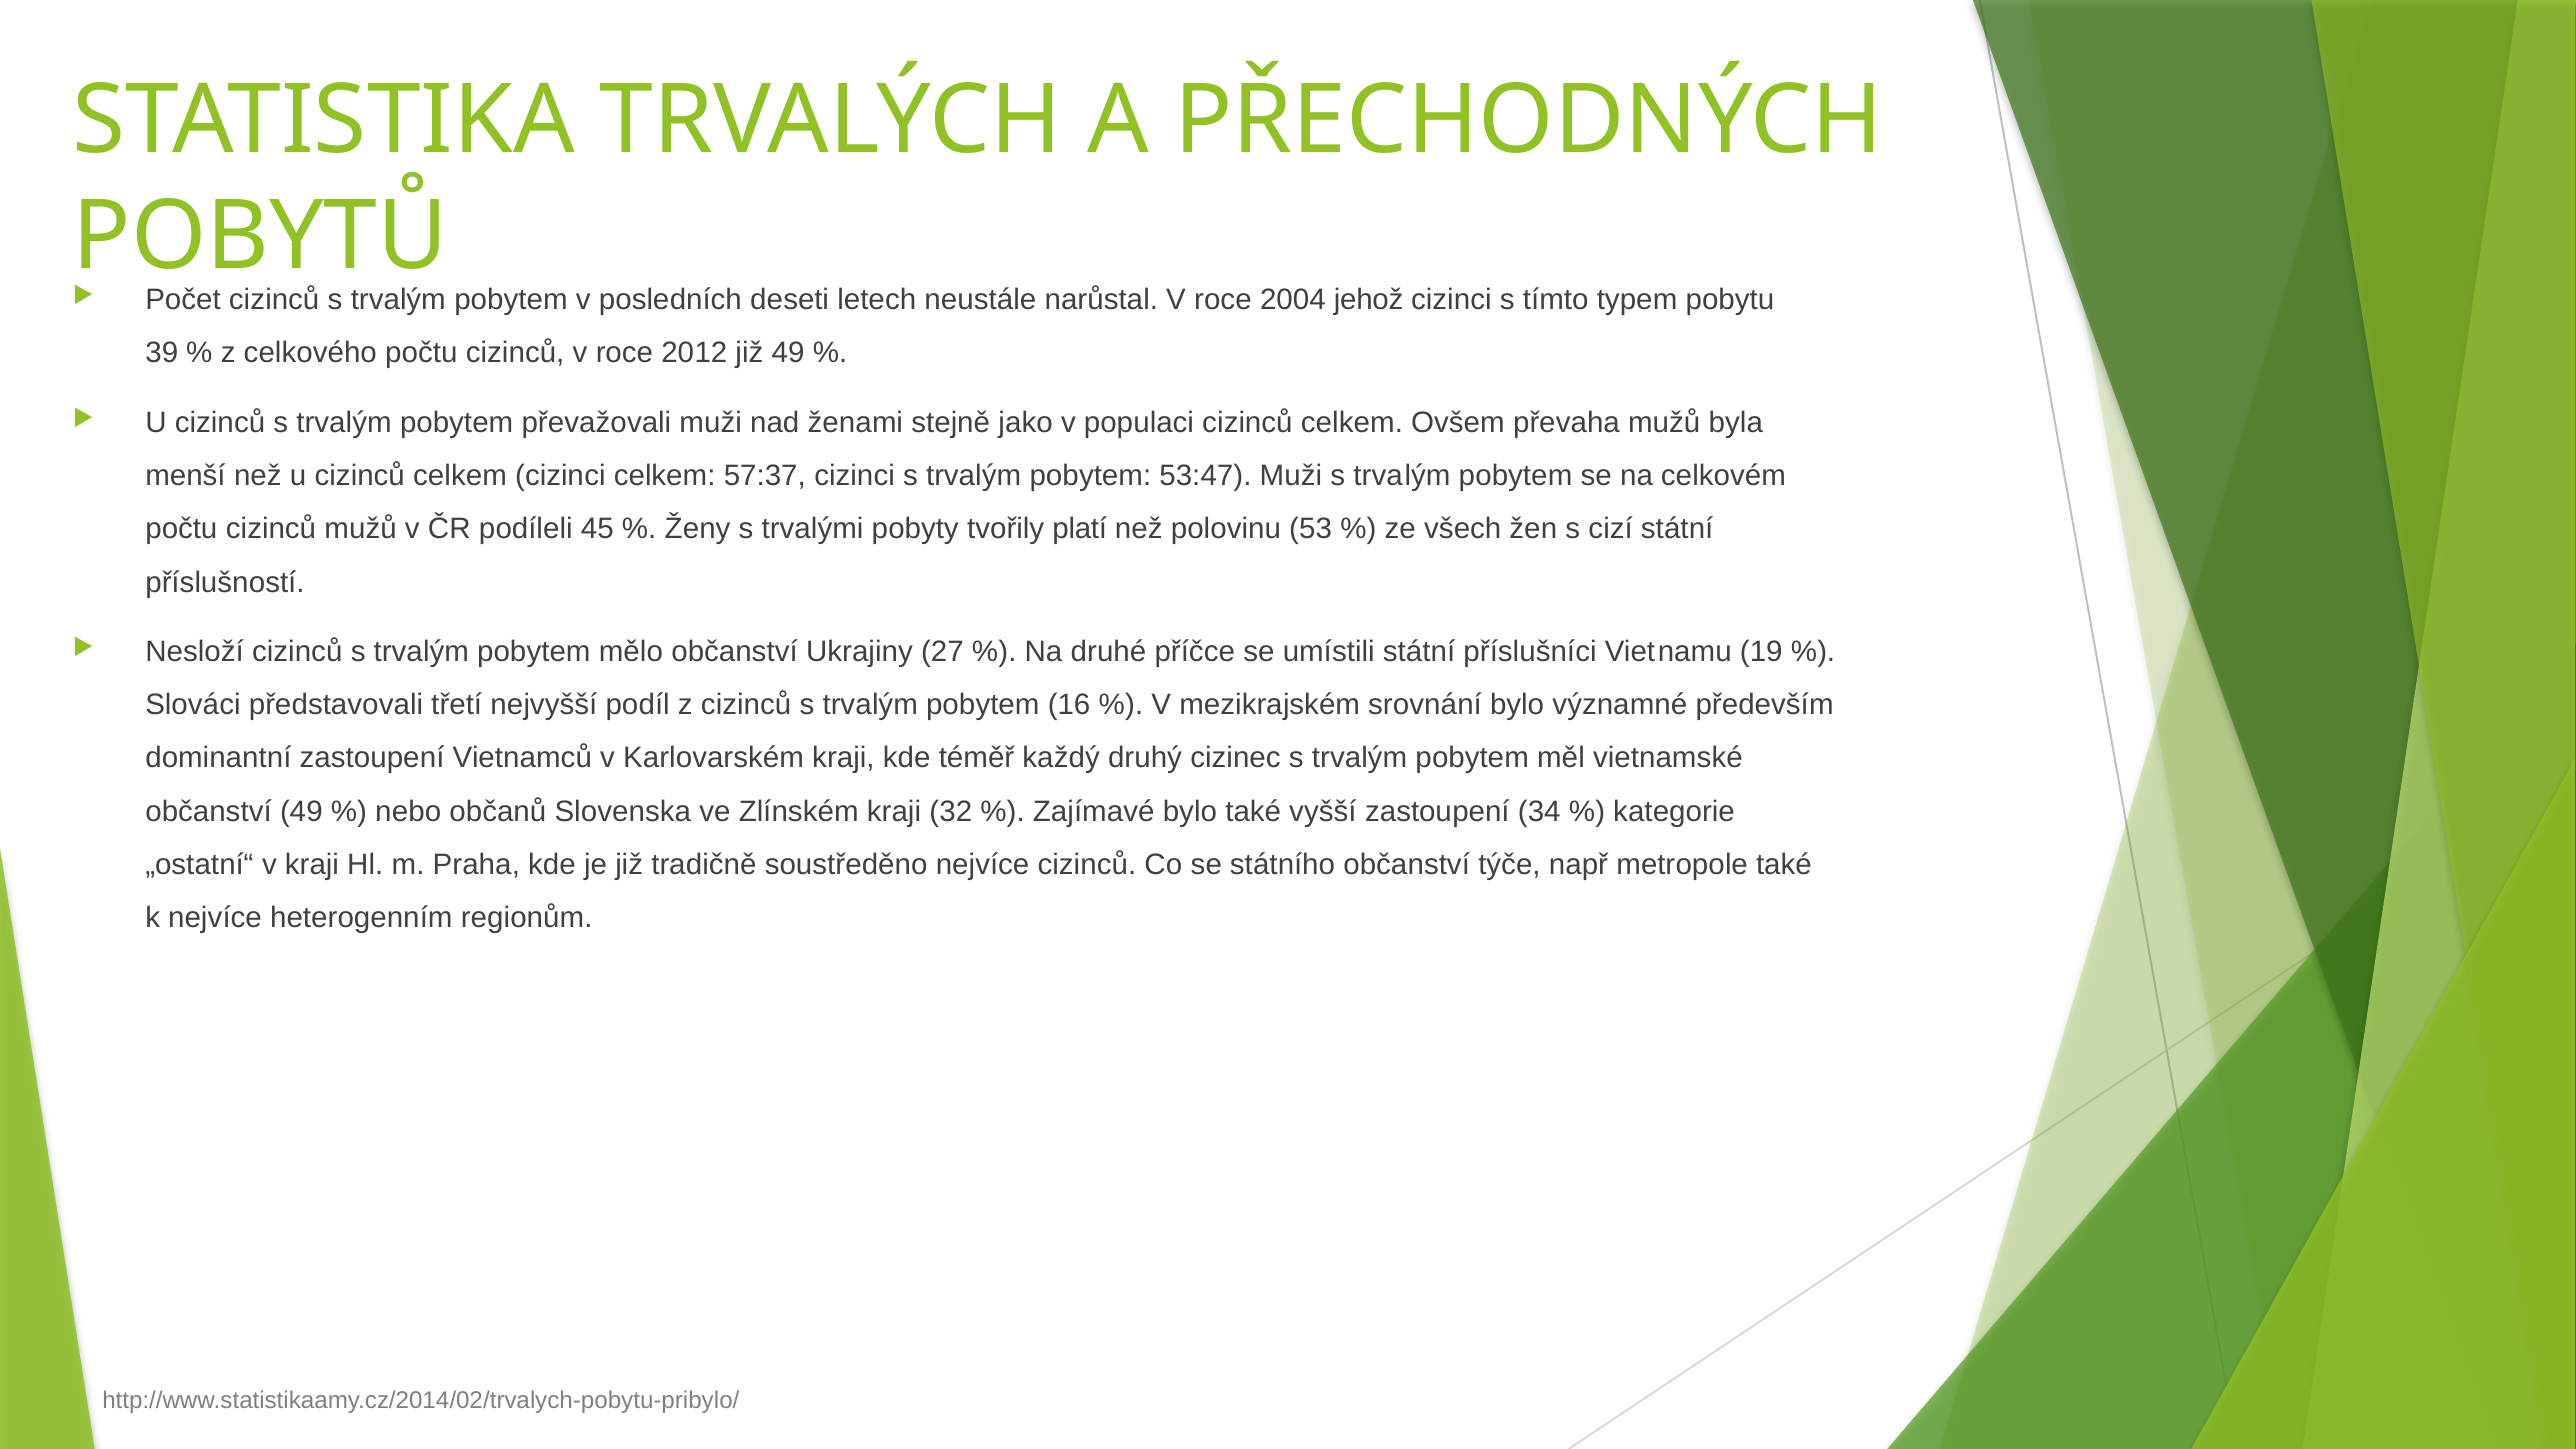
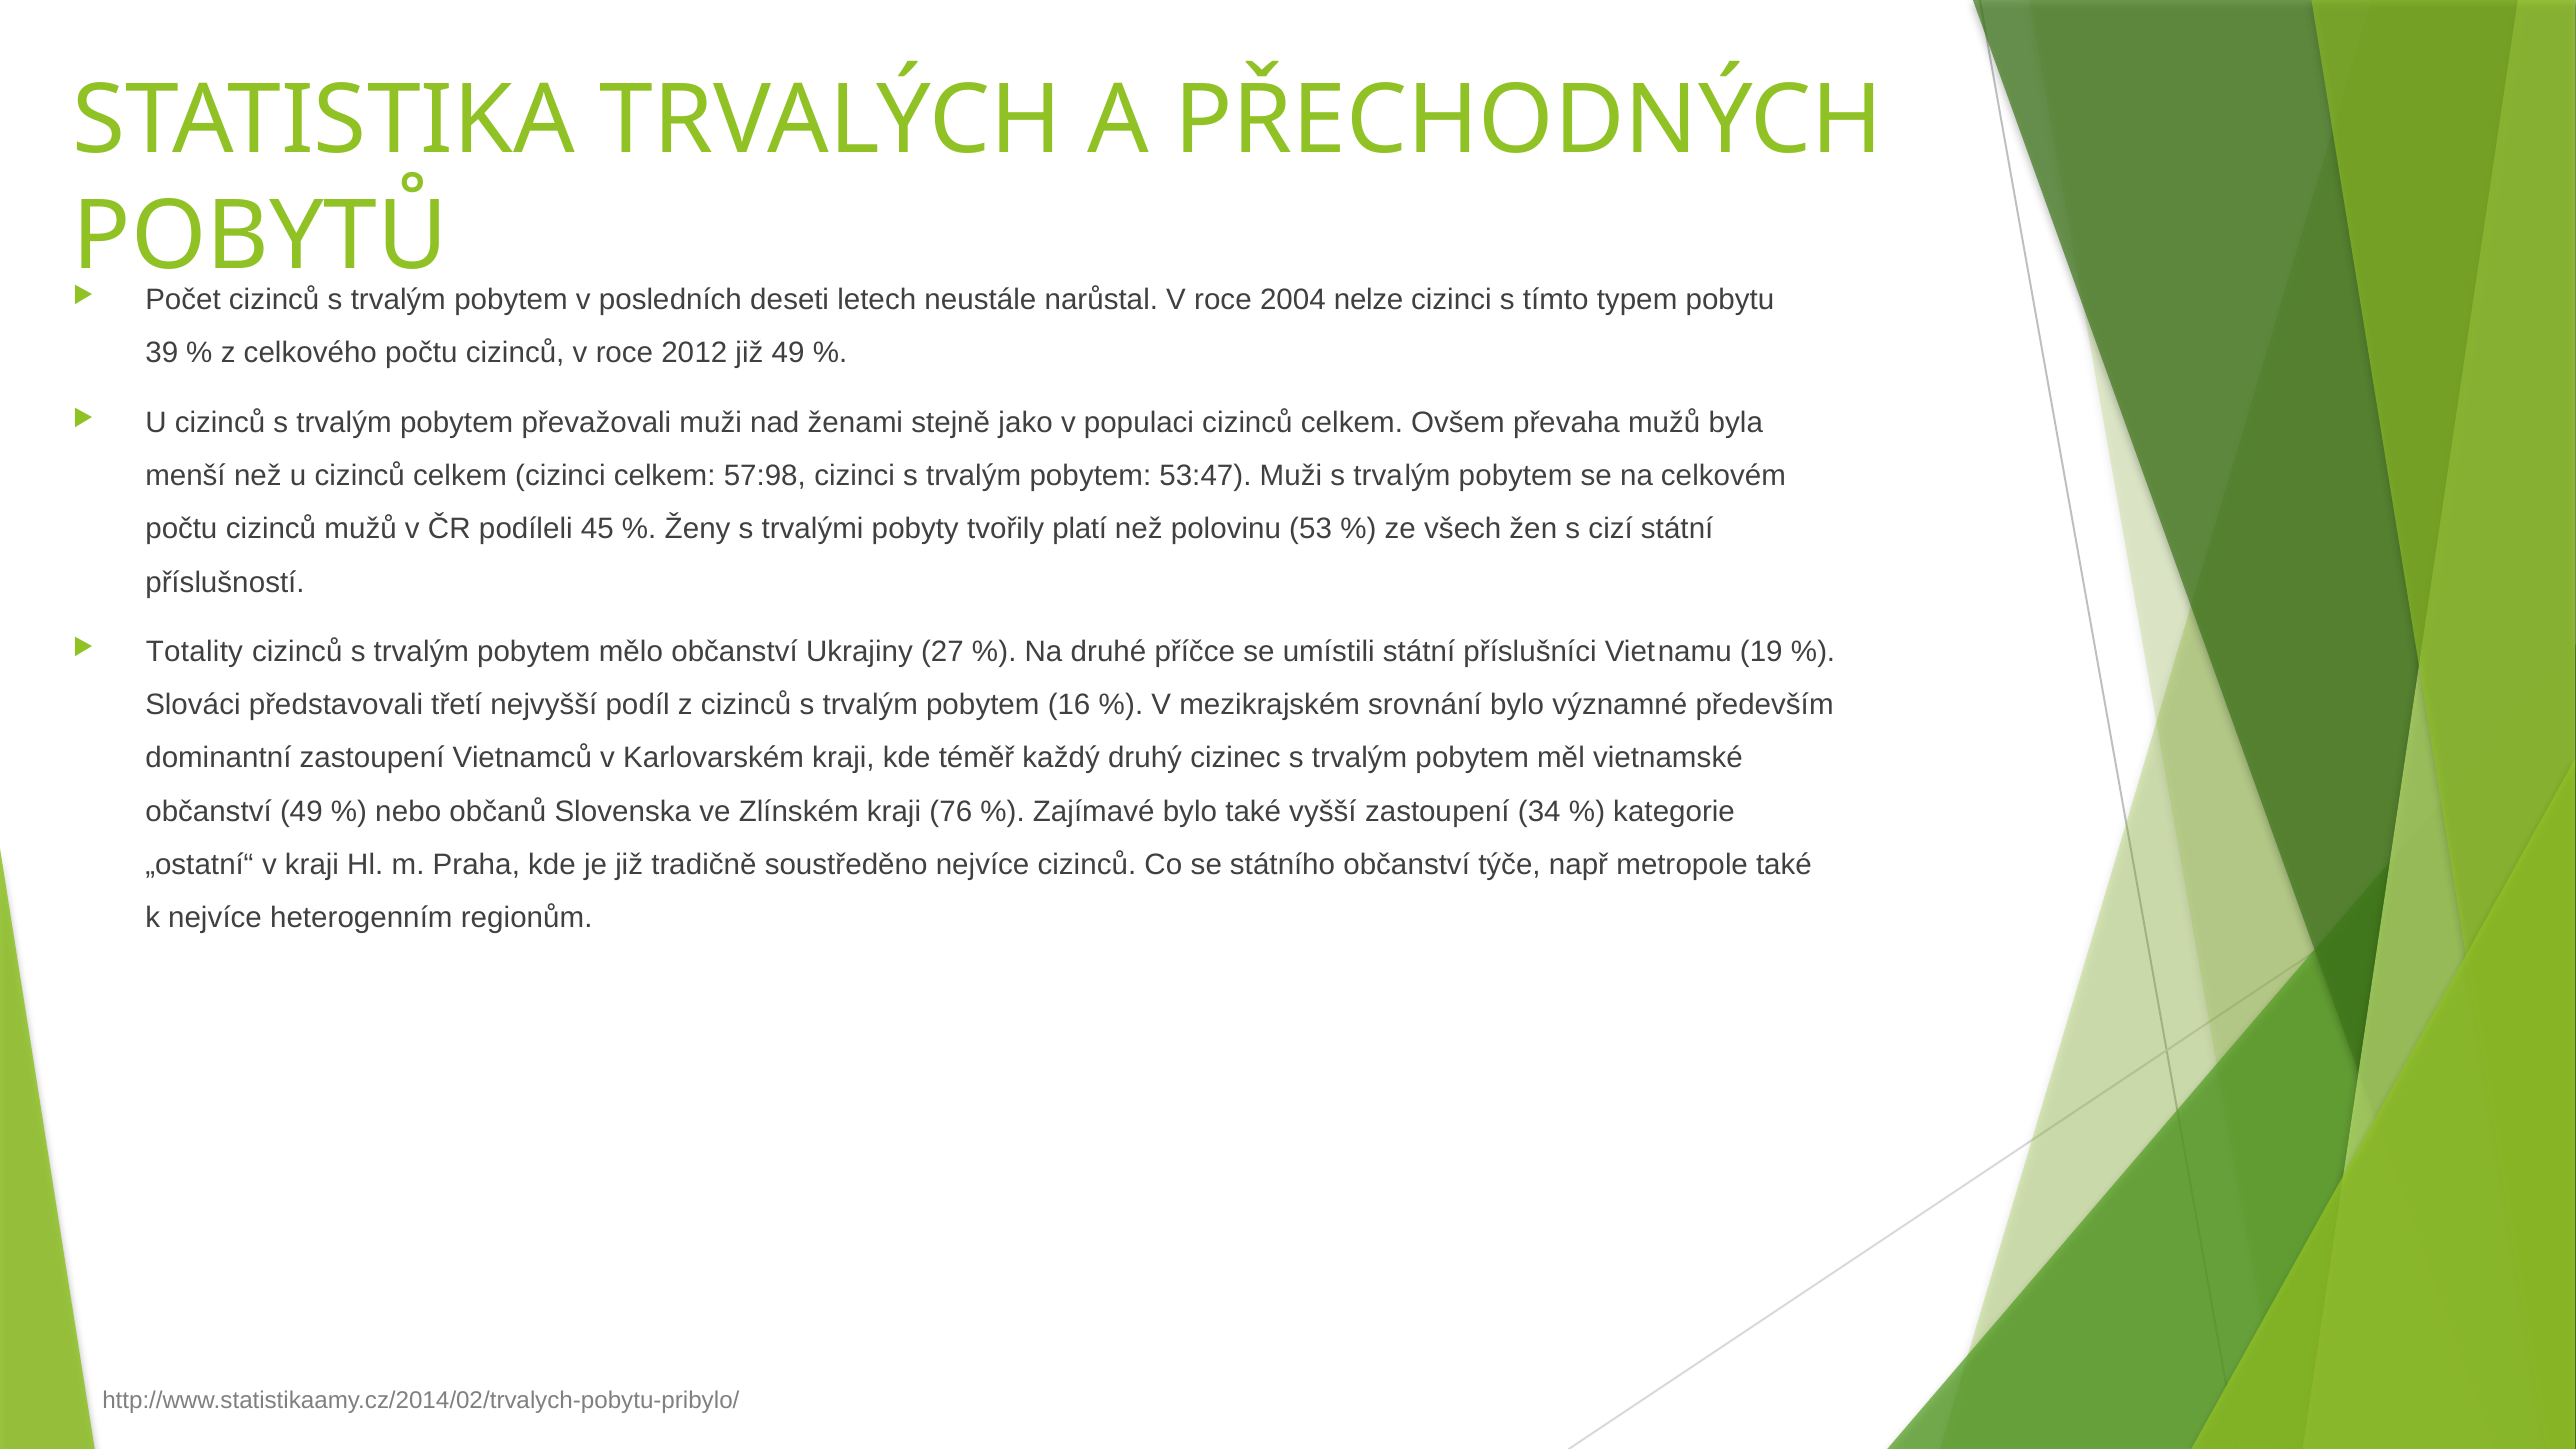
jehož: jehož -> nelze
57:37: 57:37 -> 57:98
Nesloží: Nesloží -> Totality
32: 32 -> 76
